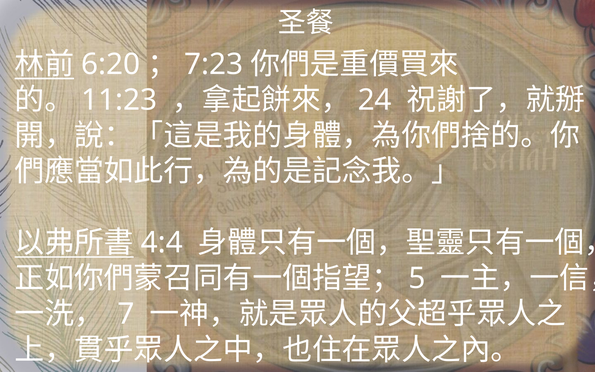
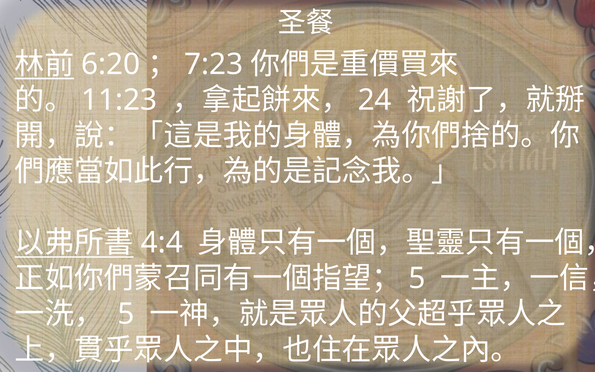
7 at (126, 314): 7 -> 5
